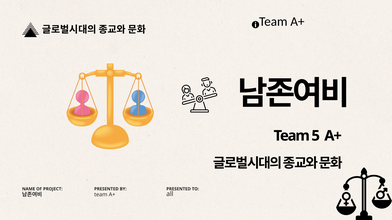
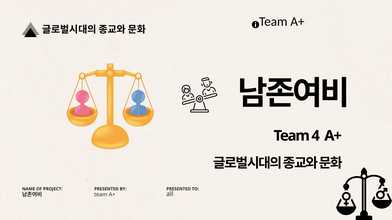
5: 5 -> 4
